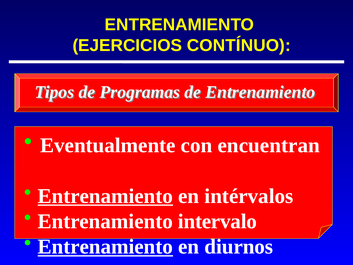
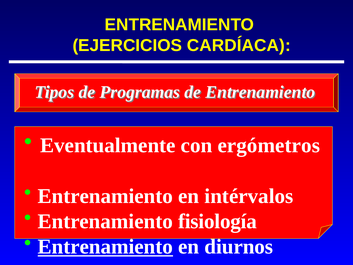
CONTÍNUO: CONTÍNUO -> CARDÍACA
encuentran: encuentran -> ergómetros
Entrenamiento at (105, 196) underline: present -> none
intervalo: intervalo -> fisiología
